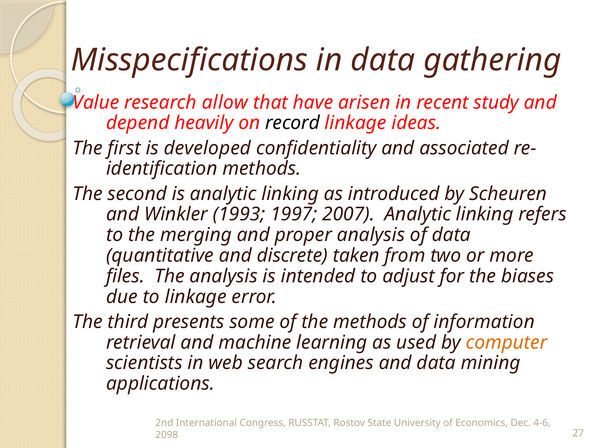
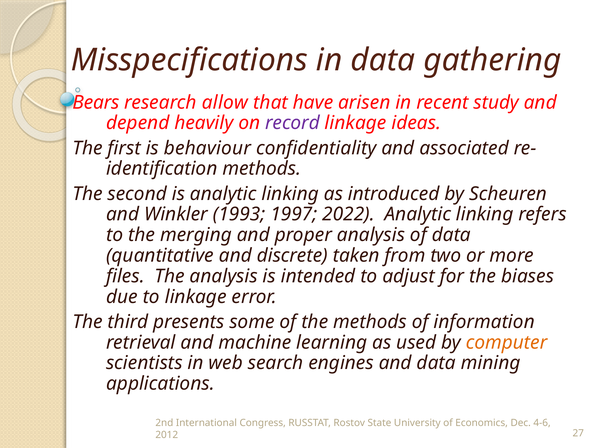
Value: Value -> Bears
record colour: black -> purple
developed: developed -> behaviour
2007: 2007 -> 2022
2098: 2098 -> 2012
